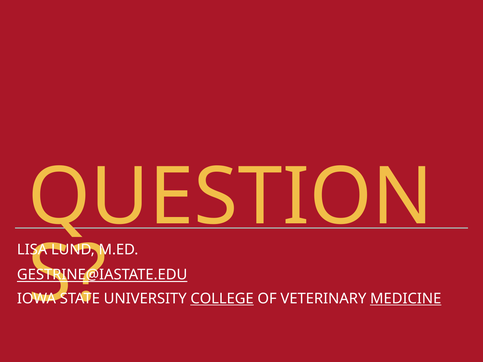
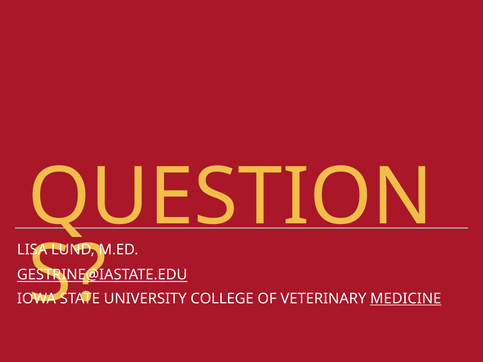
COLLEGE underline: present -> none
